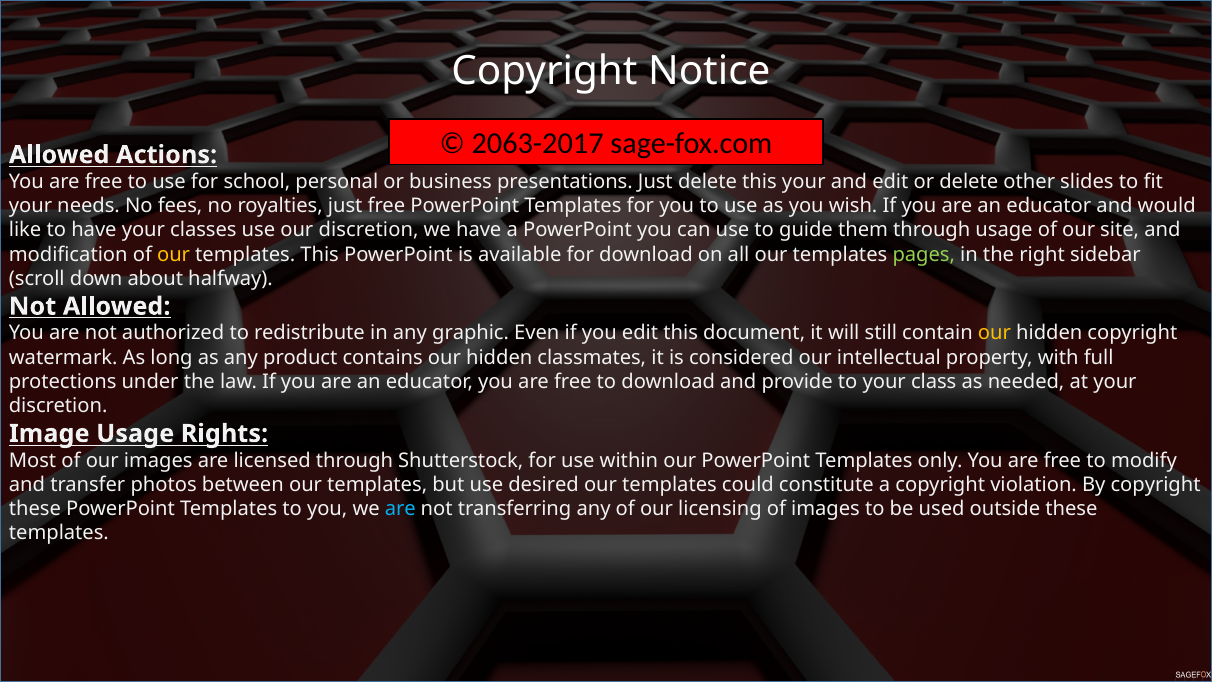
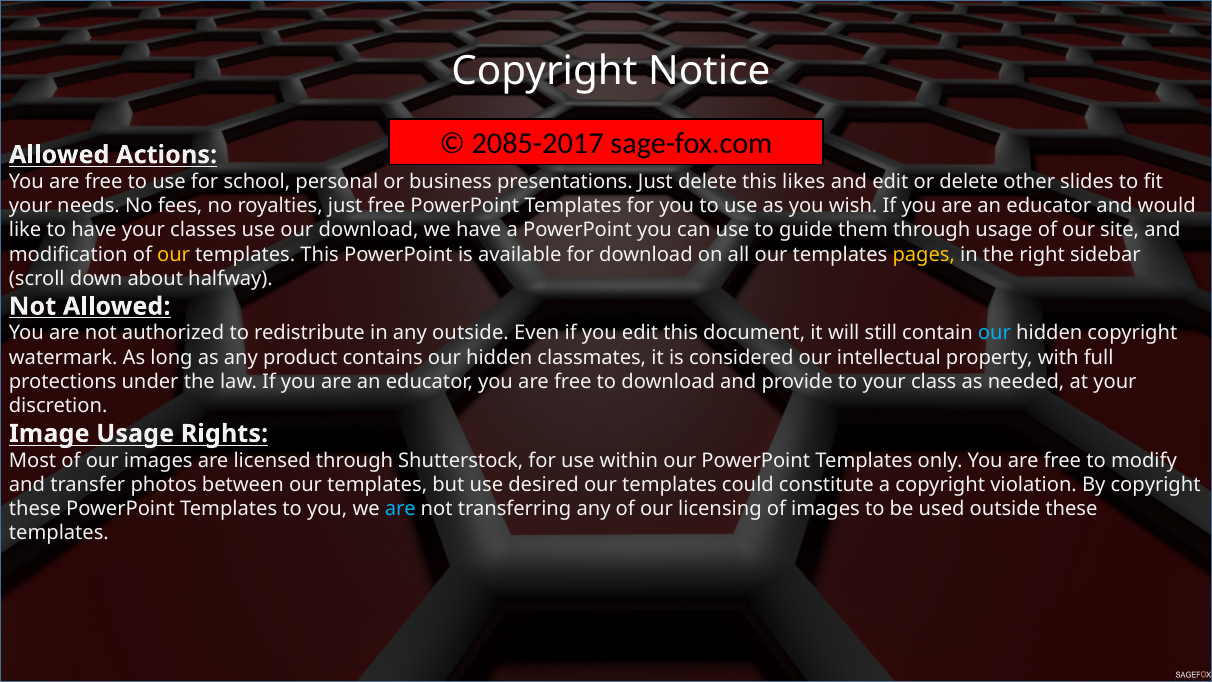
2063-2017: 2063-2017 -> 2085-2017
this your: your -> likes
our discretion: discretion -> download
pages colour: light green -> yellow
any graphic: graphic -> outside
our at (994, 333) colour: yellow -> light blue
